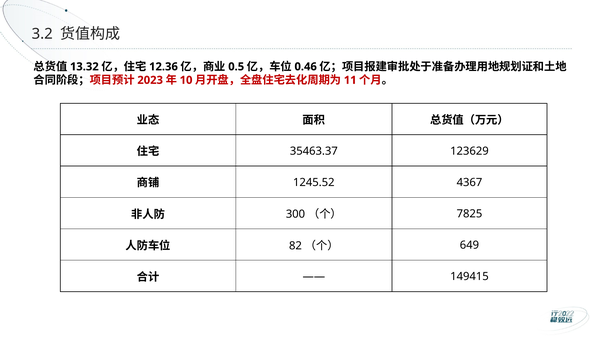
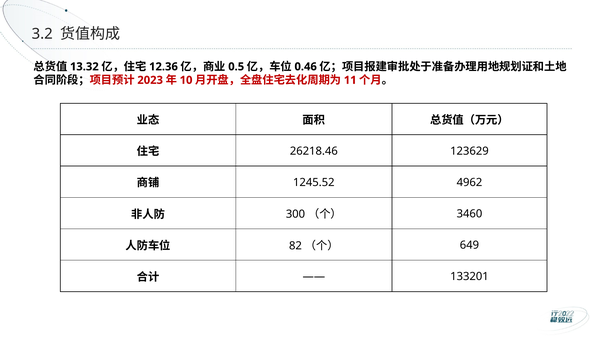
35463.37: 35463.37 -> 26218.46
4367: 4367 -> 4962
7825: 7825 -> 3460
149415: 149415 -> 133201
